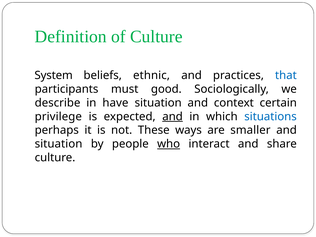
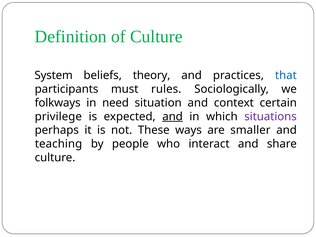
ethnic: ethnic -> theory
good: good -> rules
describe: describe -> folkways
have: have -> need
situations colour: blue -> purple
situation at (59, 144): situation -> teaching
who underline: present -> none
